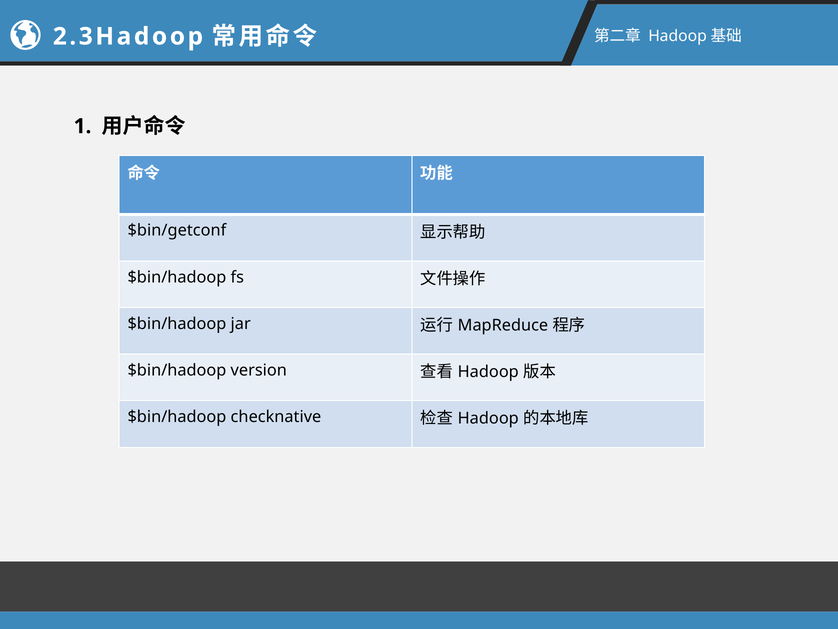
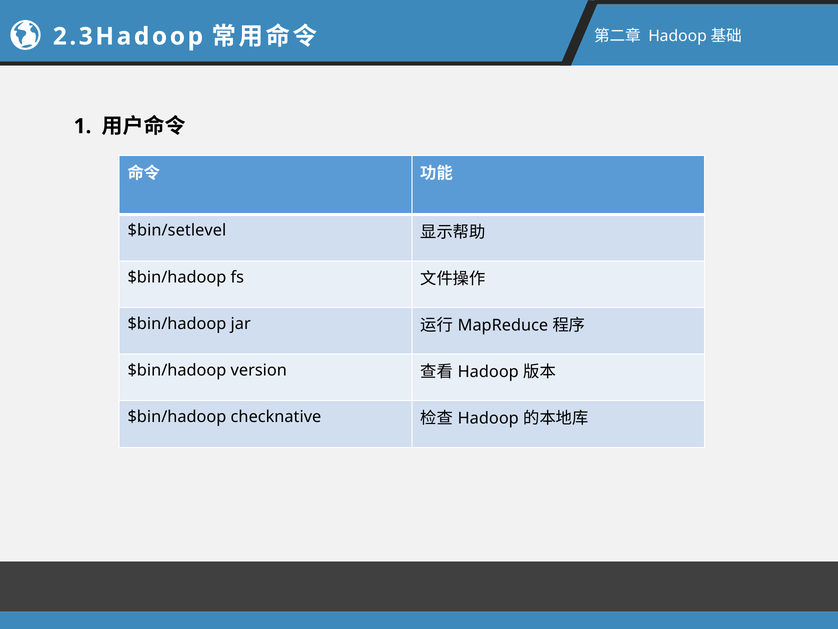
$bin/getconf: $bin/getconf -> $bin/setlevel
